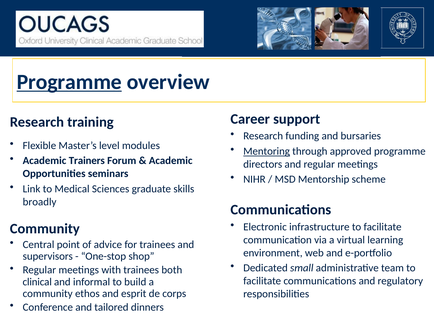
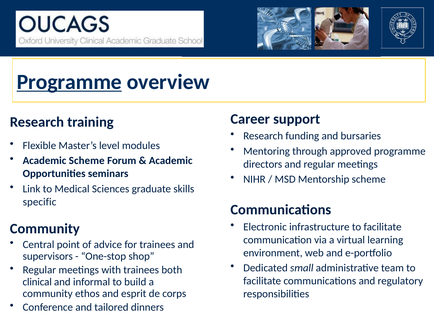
Mentoring underline: present -> none
Academic Trainers: Trainers -> Scheme
broadly: broadly -> specific
